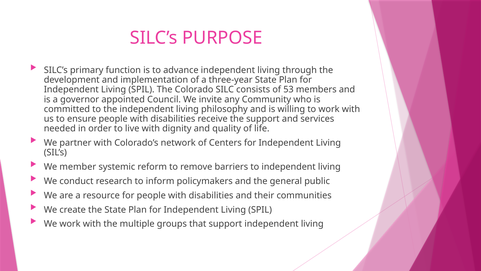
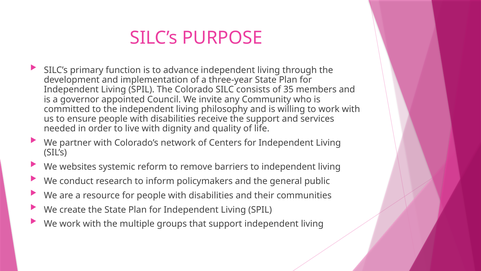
53: 53 -> 35
member: member -> websites
